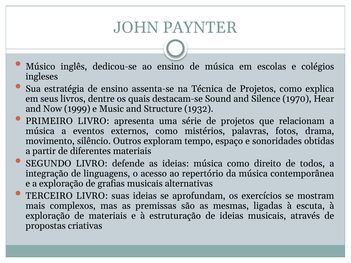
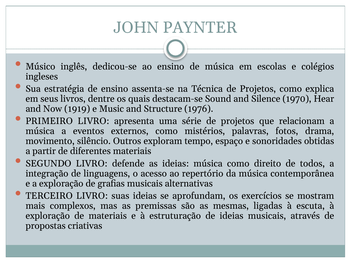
1999: 1999 -> 1919
1932: 1932 -> 1976
